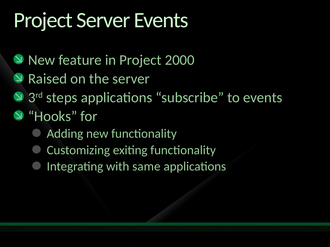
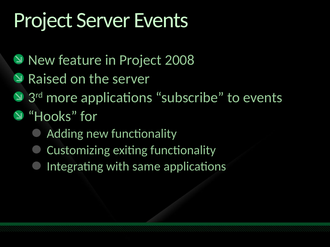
2000: 2000 -> 2008
steps: steps -> more
